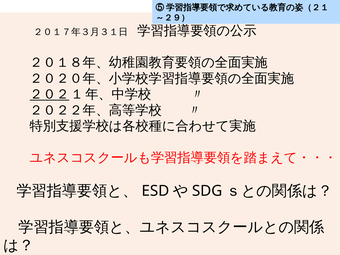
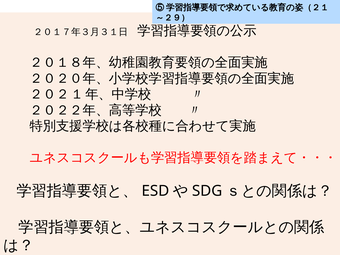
２０２ underline: present -> none
